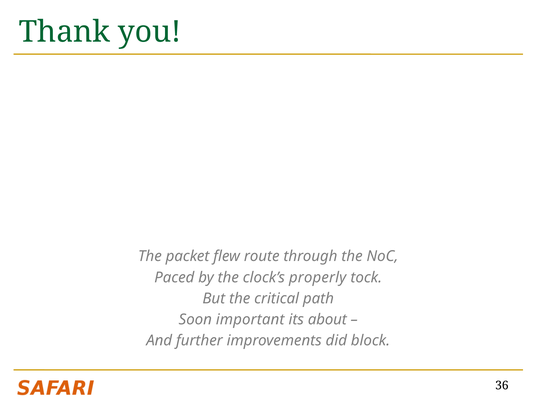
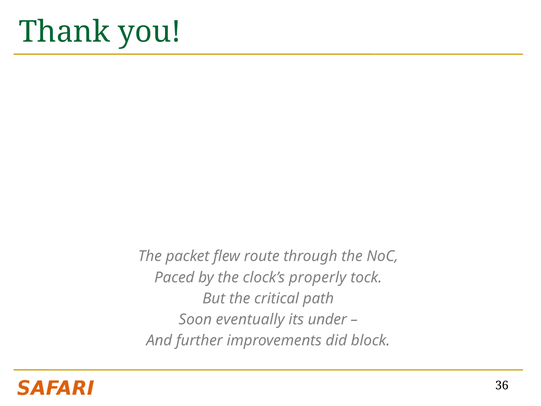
important: important -> eventually
about: about -> under
